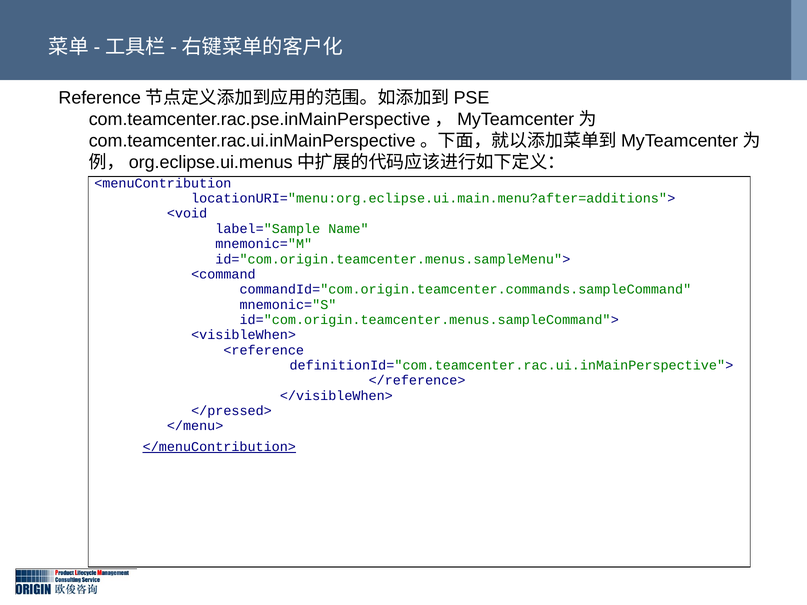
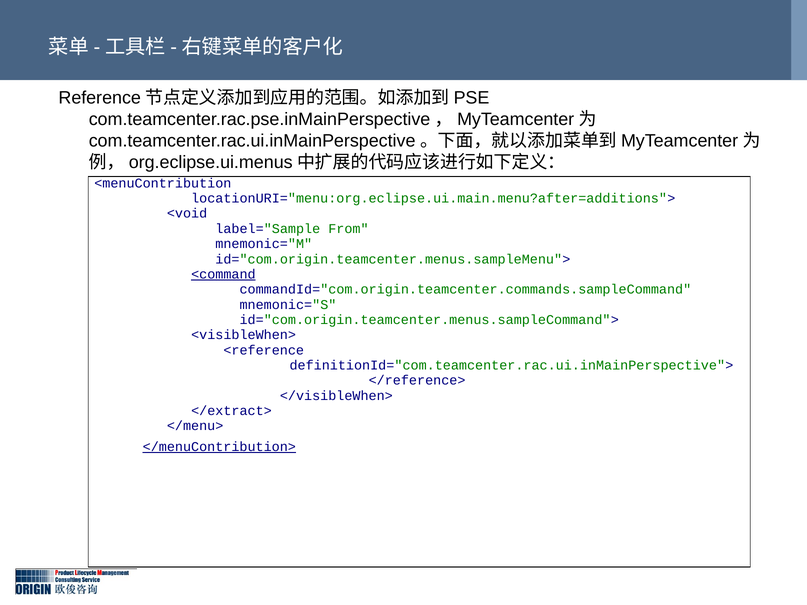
Name: Name -> From
<command underline: none -> present
</pressed>: </pressed> -> </extract>
